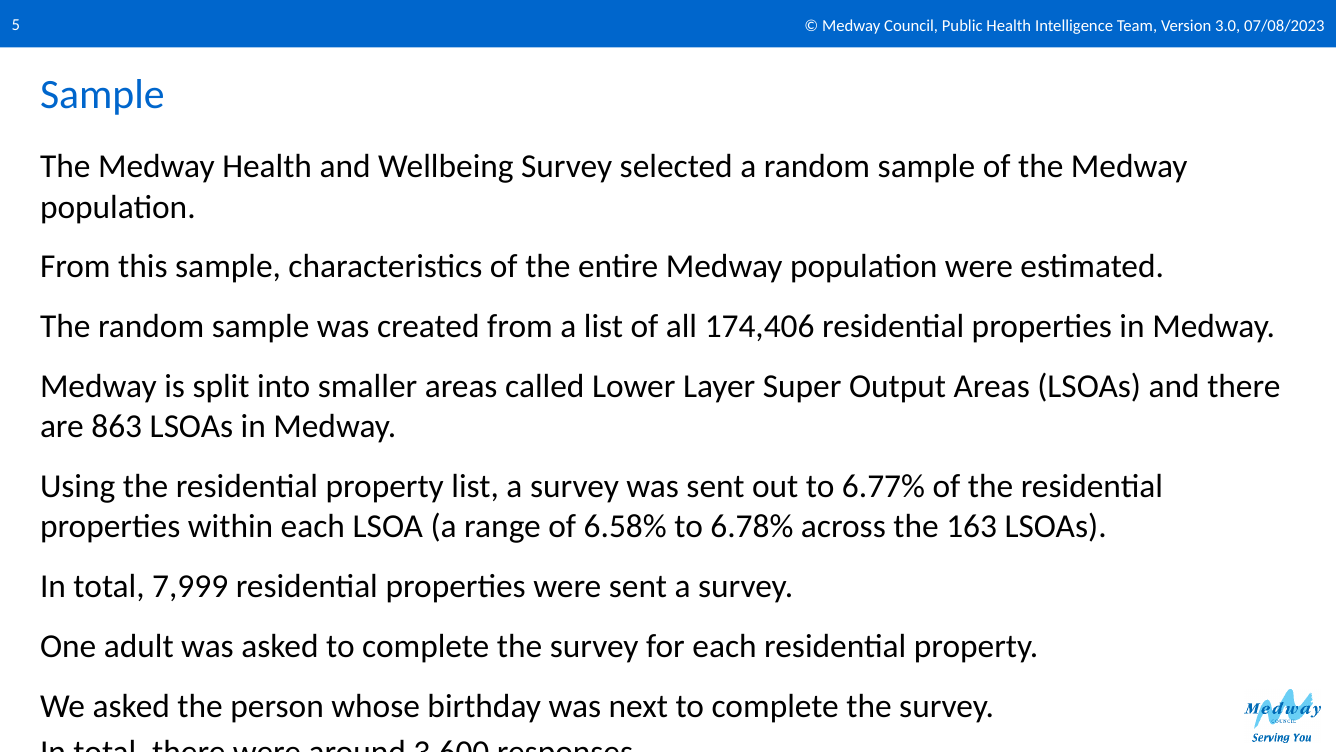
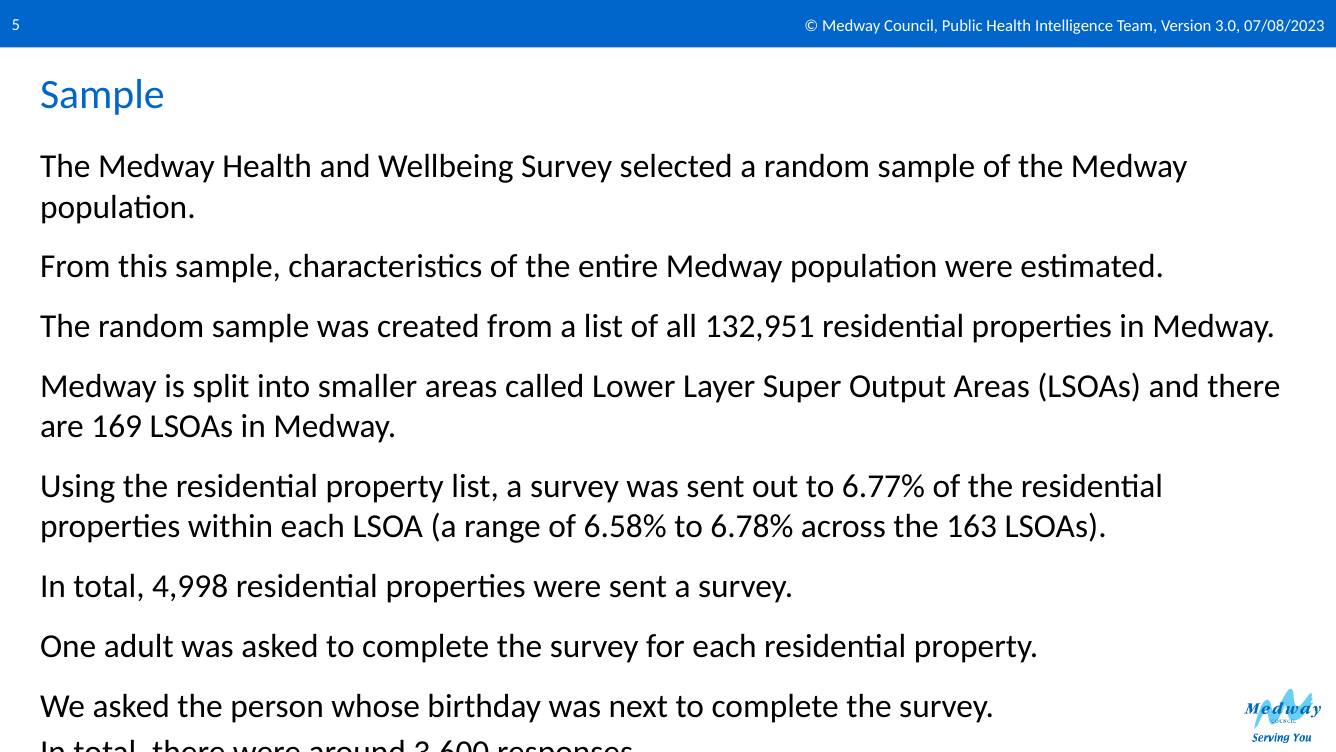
174,406: 174,406 -> 132,951
863: 863 -> 169
7,999: 7,999 -> 4,998
